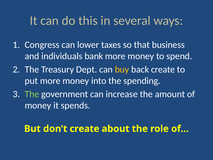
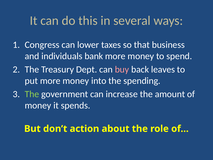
buy colour: yellow -> pink
back create: create -> leaves
don’t create: create -> action
